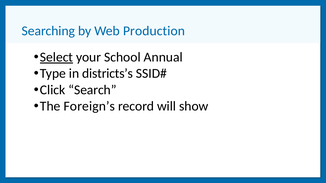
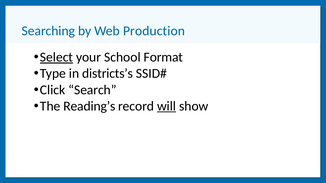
Annual: Annual -> Format
Foreign’s: Foreign’s -> Reading’s
will underline: none -> present
